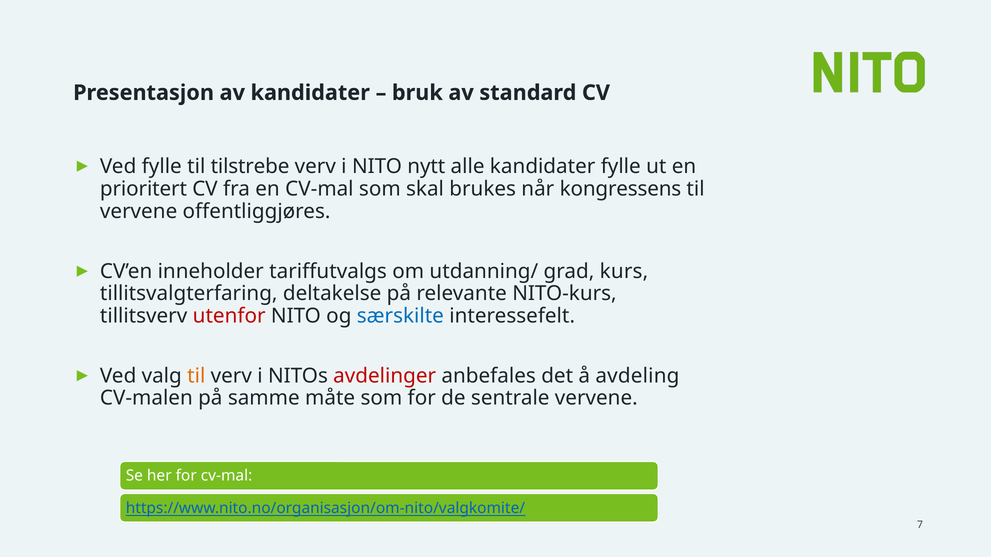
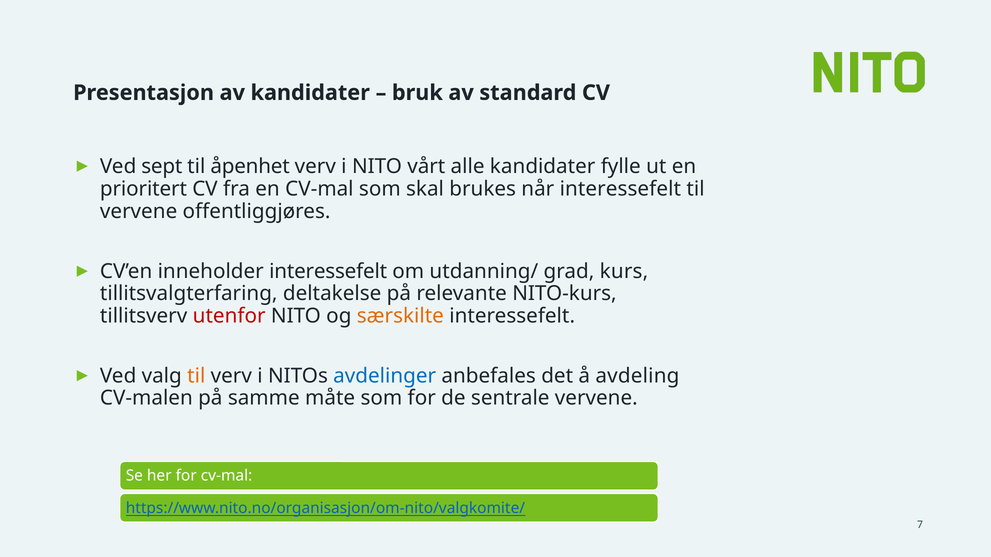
Ved fylle: fylle -> sept
tilstrebe: tilstrebe -> åpenhet
nytt: nytt -> vårt
når kongressens: kongressens -> interessefelt
inneholder tariffutvalgs: tariffutvalgs -> interessefelt
særskilte colour: blue -> orange
avdelinger colour: red -> blue
